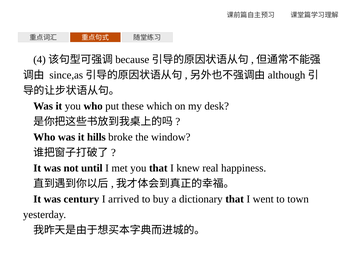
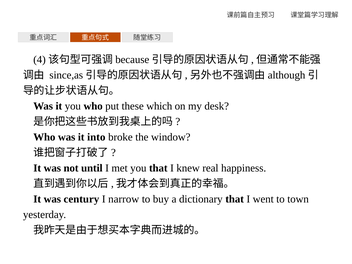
hills: hills -> into
arrived: arrived -> narrow
